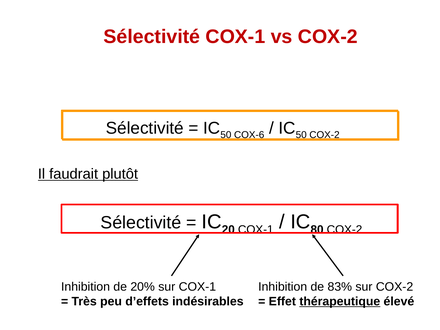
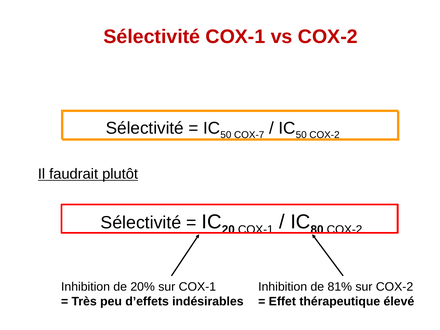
COX-6: COX-6 -> COX-7
83%: 83% -> 81%
thérapeutique underline: present -> none
